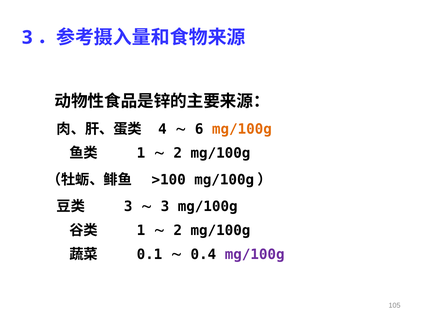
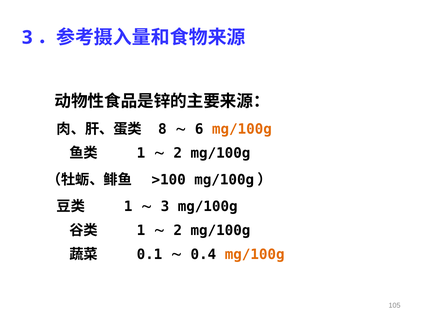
4: 4 -> 8
3 at (128, 206): 3 -> 1
mg/100g at (255, 254) colour: purple -> orange
